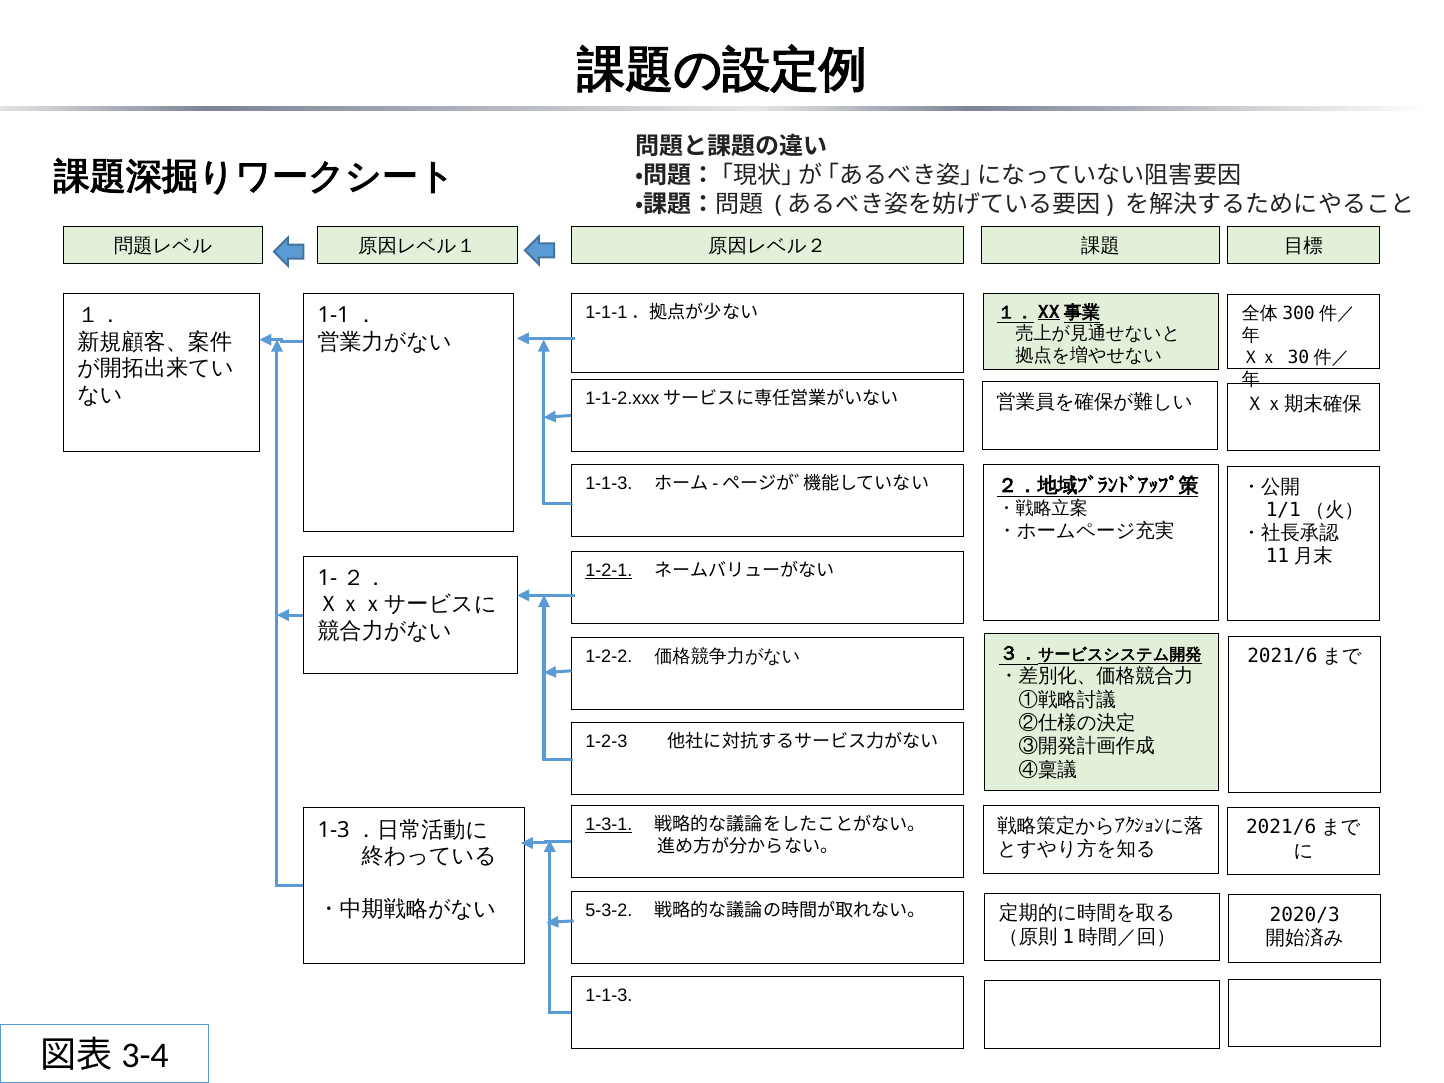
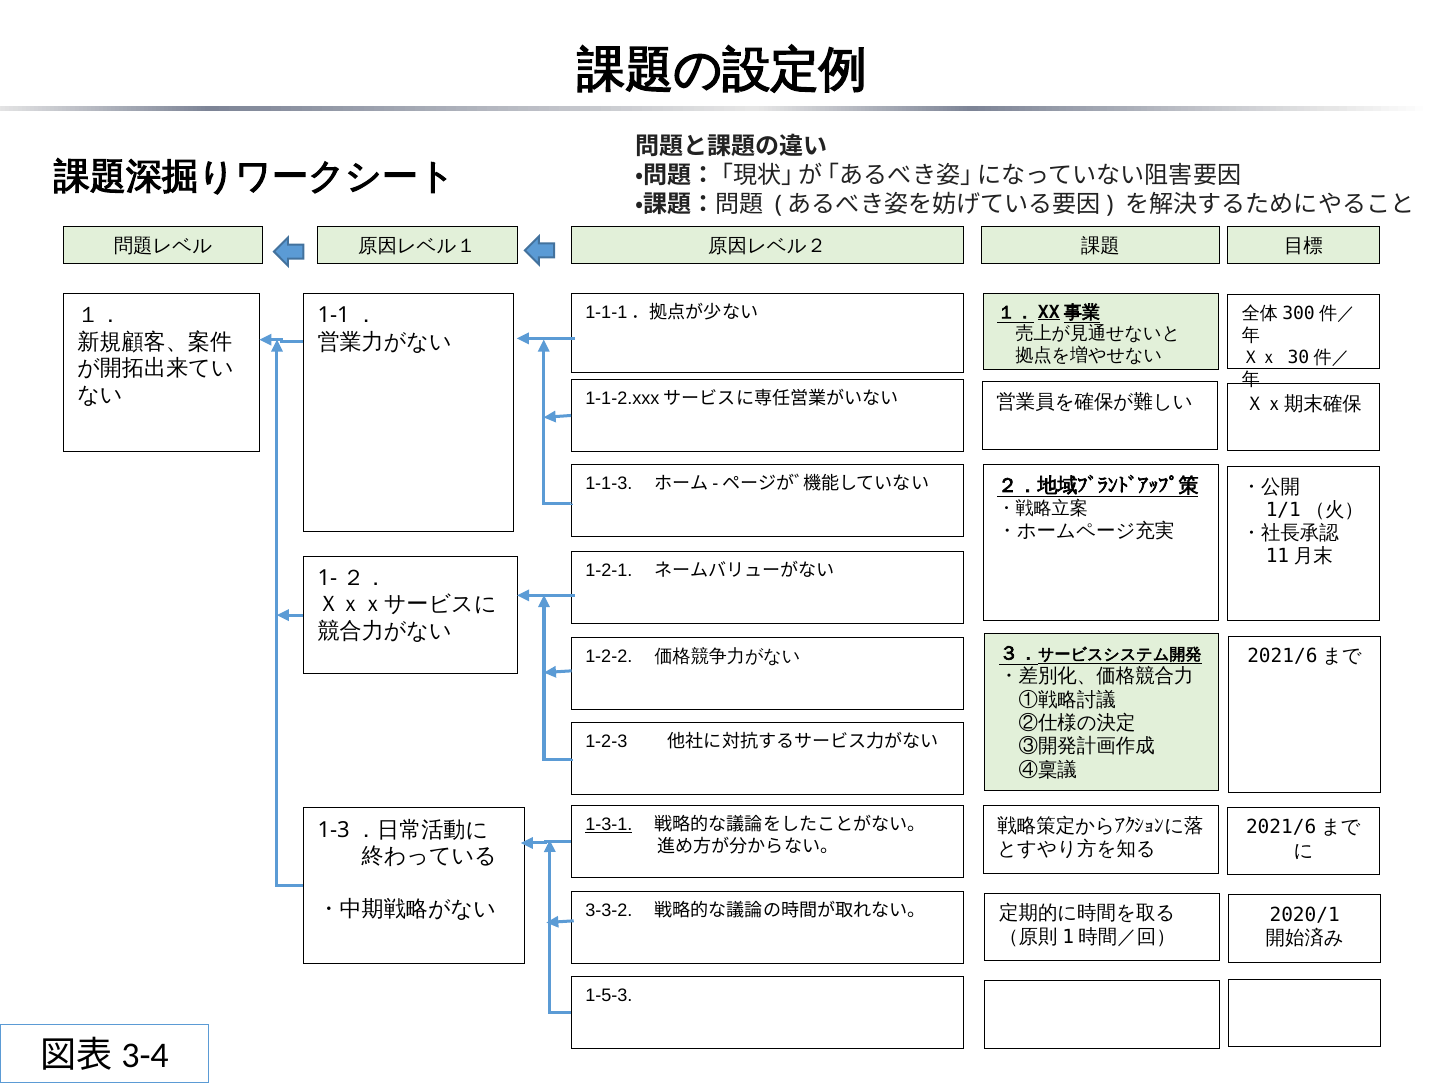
1-2-1 underline: present -> none
5-3-2: 5-3-2 -> 3-3-2
2020/3: 2020/3 -> 2020/1
1-1-3 at (609, 996): 1-1-3 -> 1-5-3
